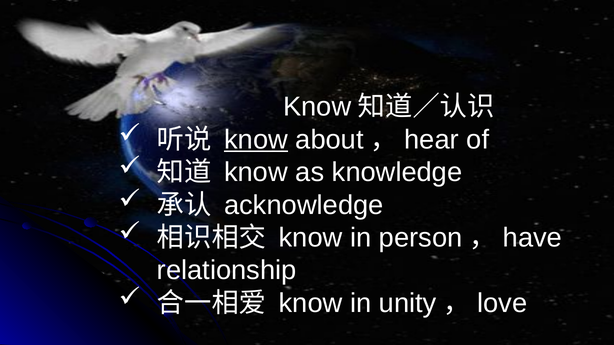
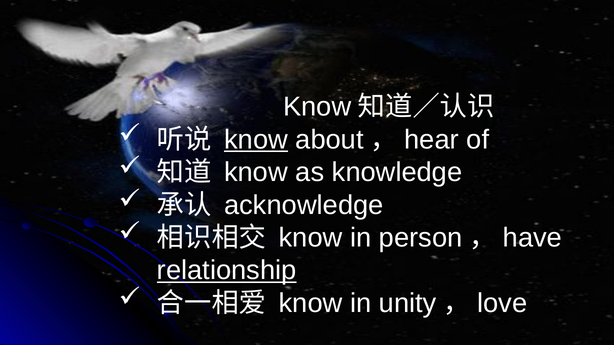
relationship underline: none -> present
